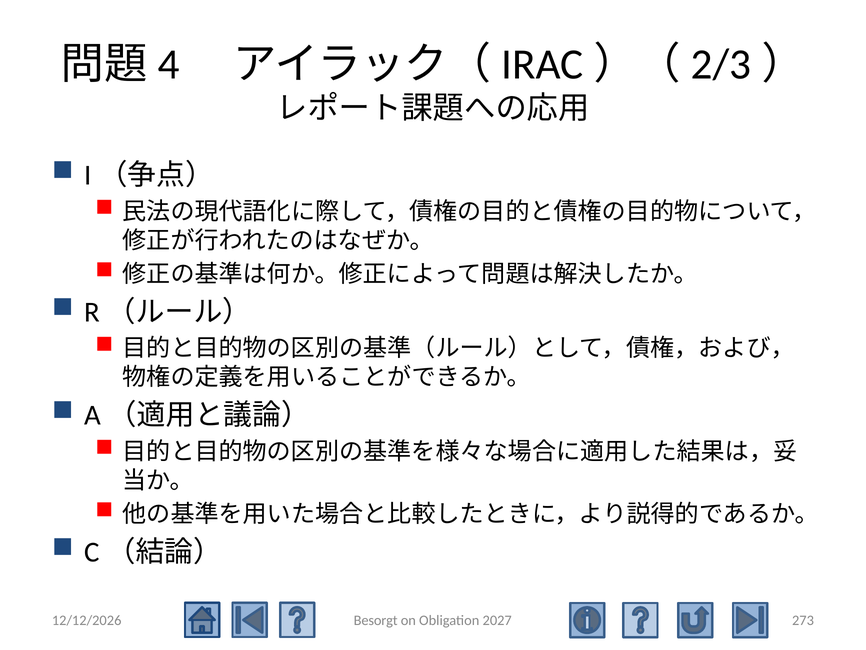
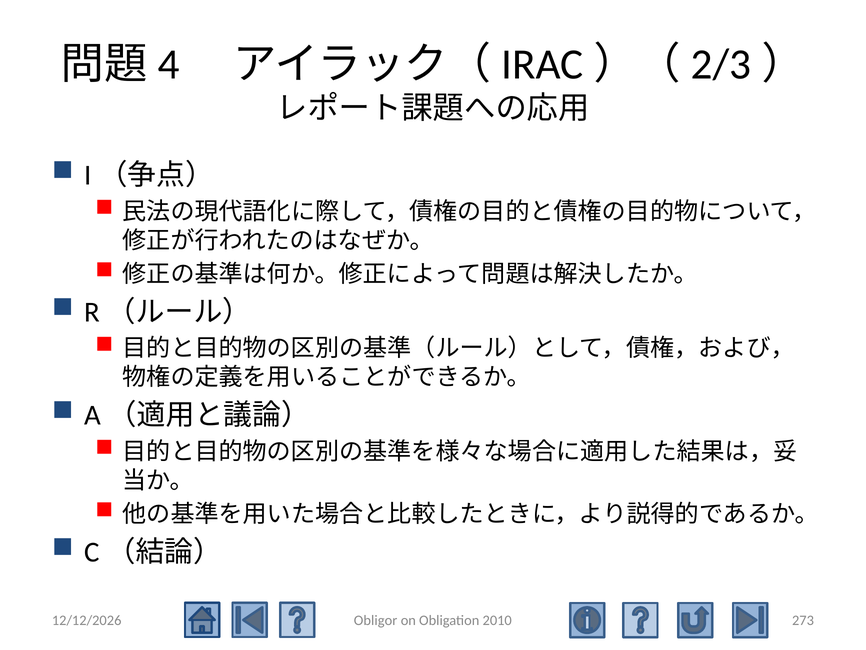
Besorgt: Besorgt -> Obligor
2027: 2027 -> 2010
